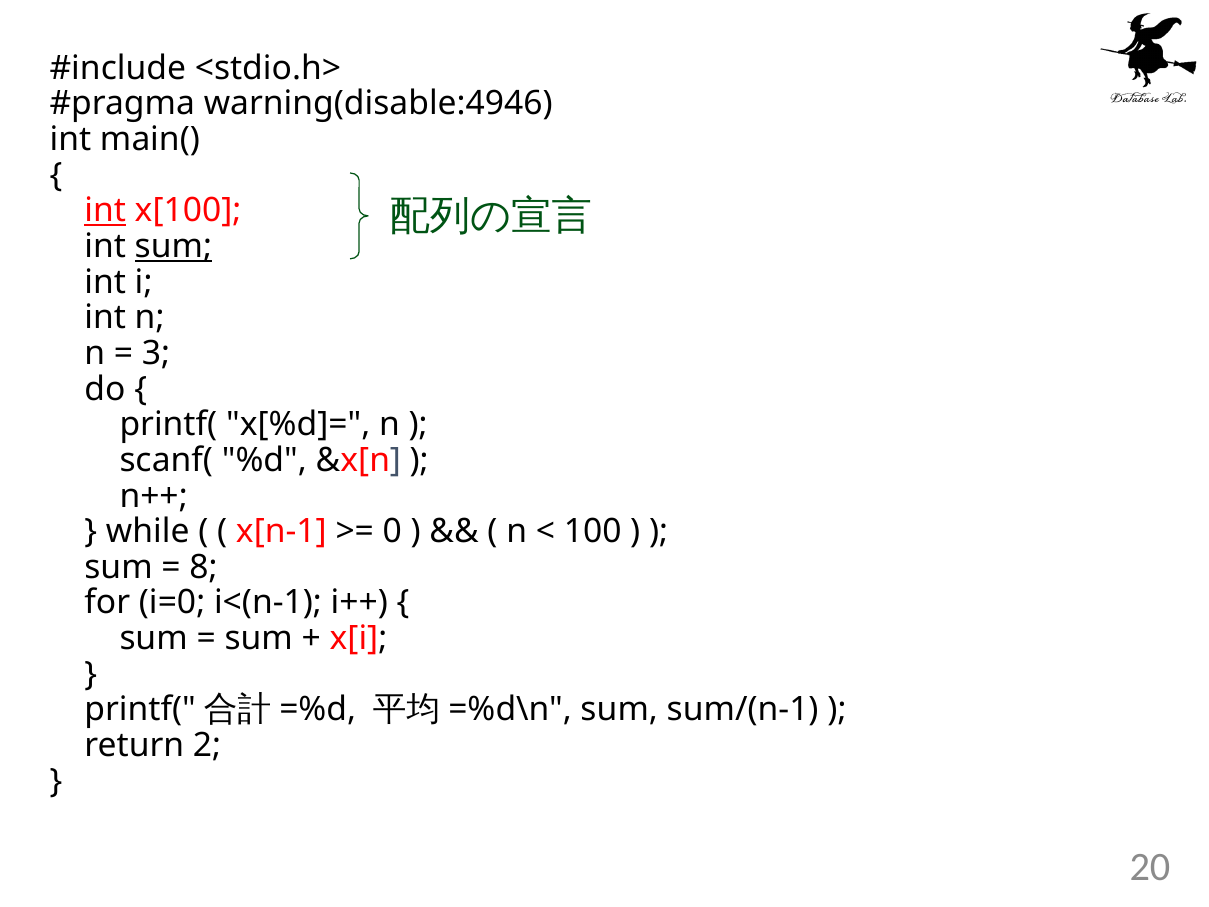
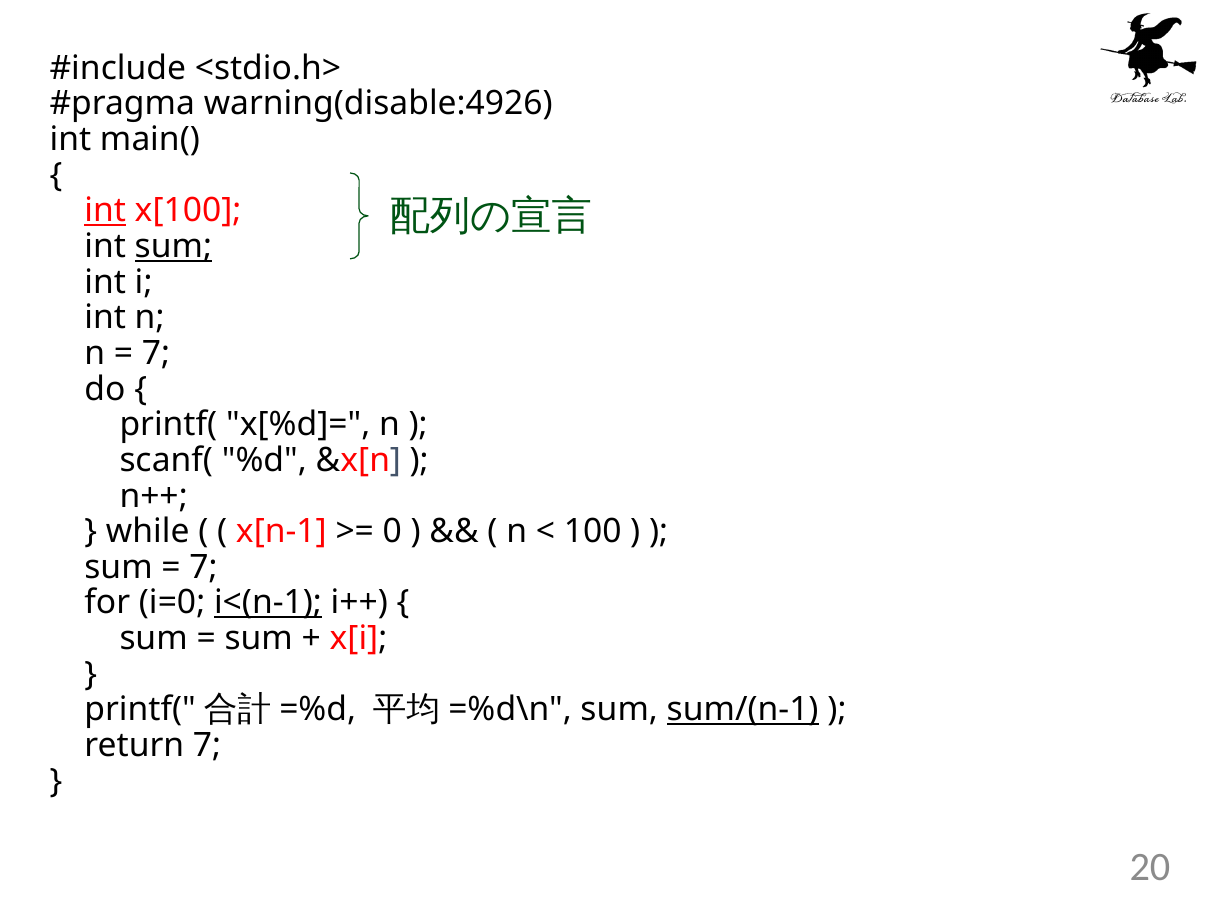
warning(disable:4946: warning(disable:4946 -> warning(disable:4926
3 at (156, 353): 3 -> 7
8 at (204, 567): 8 -> 7
i<(n-1 underline: none -> present
sum/(n-1 underline: none -> present
return 2: 2 -> 7
